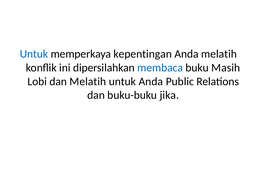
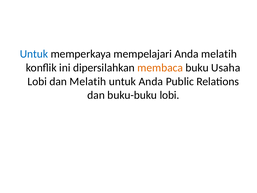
kepentingan: kepentingan -> mempelajari
membaca colour: blue -> orange
Masih: Masih -> Usaha
buku-buku jika: jika -> lobi
